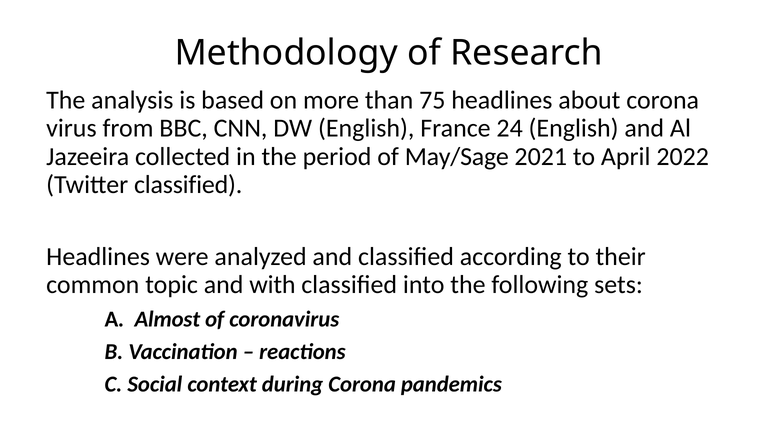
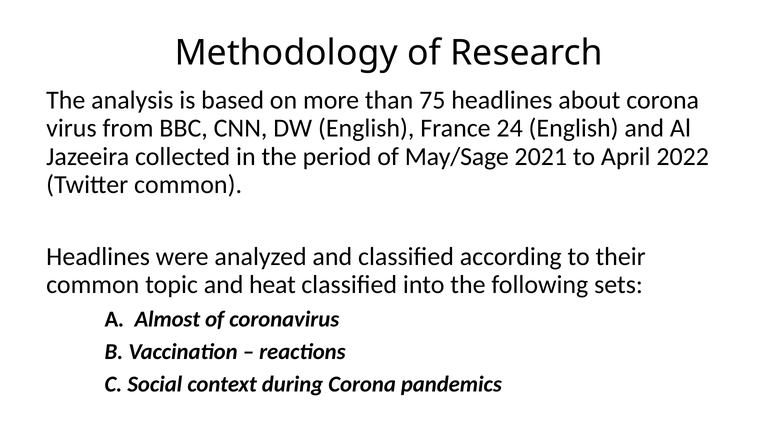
Twitter classified: classified -> common
with: with -> heat
